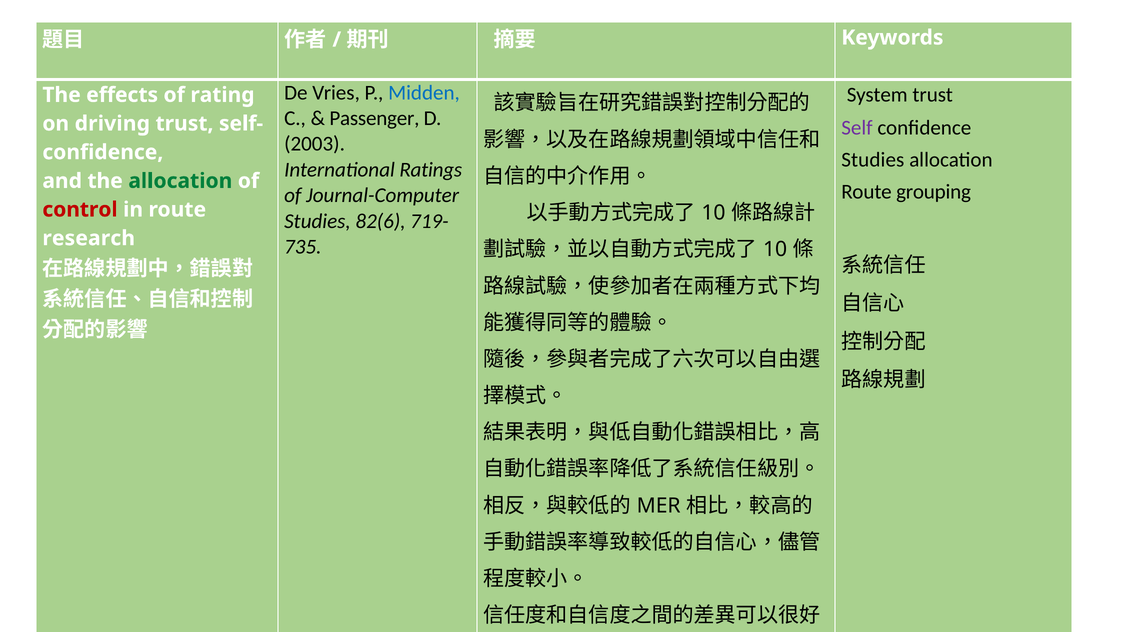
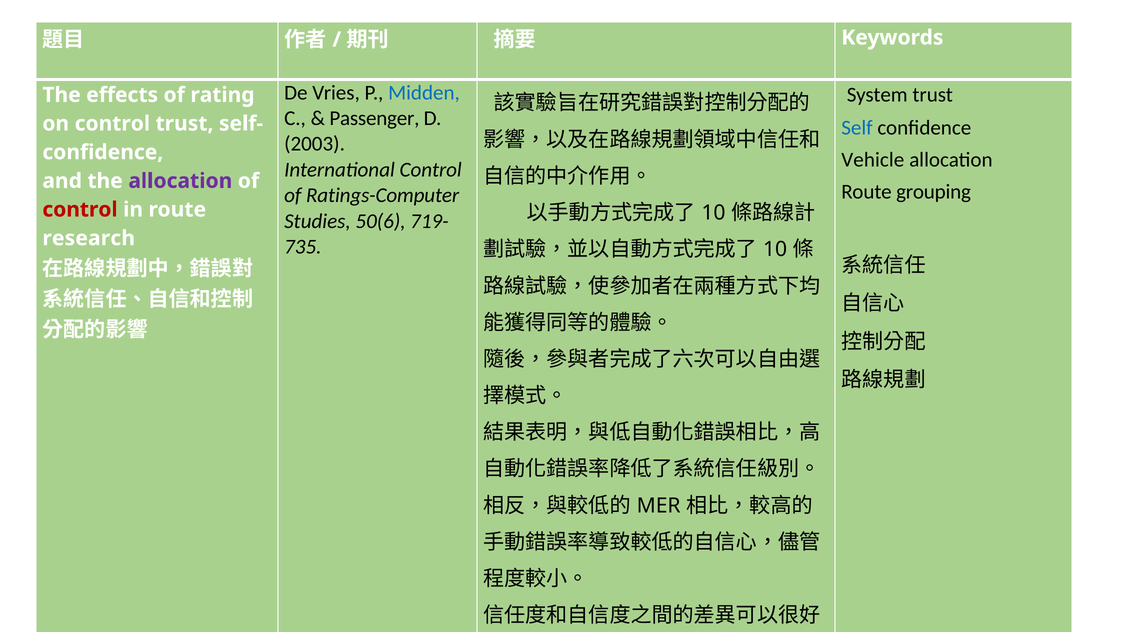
Self colour: purple -> blue
on driving: driving -> control
Studies at (873, 160): Studies -> Vehicle
International Ratings: Ratings -> Control
allocation at (180, 181) colour: green -> purple
Journal-Computer: Journal-Computer -> Ratings-Computer
82(6: 82(6 -> 50(6
